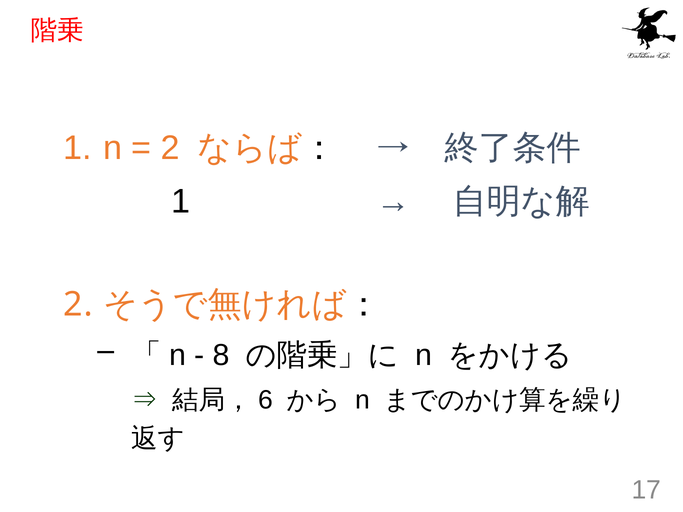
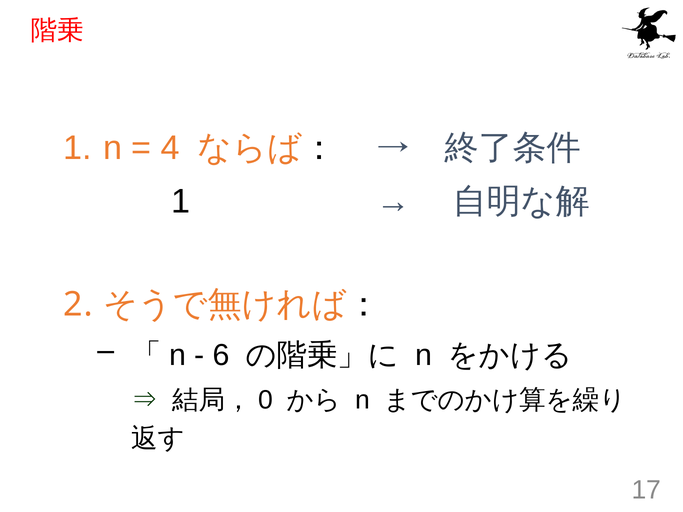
2 at (170, 148): 2 -> 4
8: 8 -> 6
6: 6 -> 0
